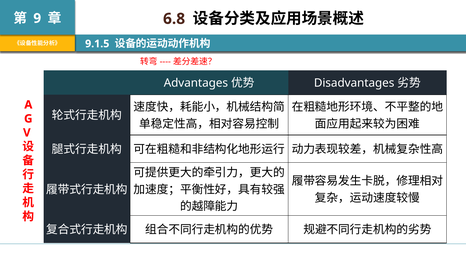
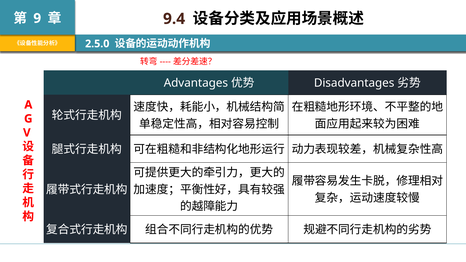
6.8: 6.8 -> 9.4
9.1.5: 9.1.5 -> 2.5.0
